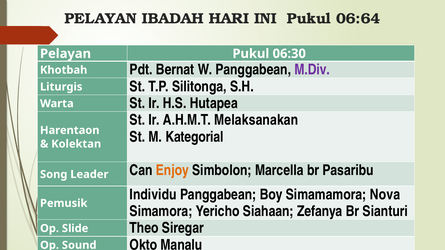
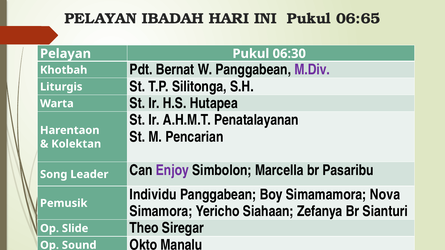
06:64: 06:64 -> 06:65
Melaksanakan: Melaksanakan -> Penatalayanan
Kategorial: Kategorial -> Pencarian
Enjoy colour: orange -> purple
